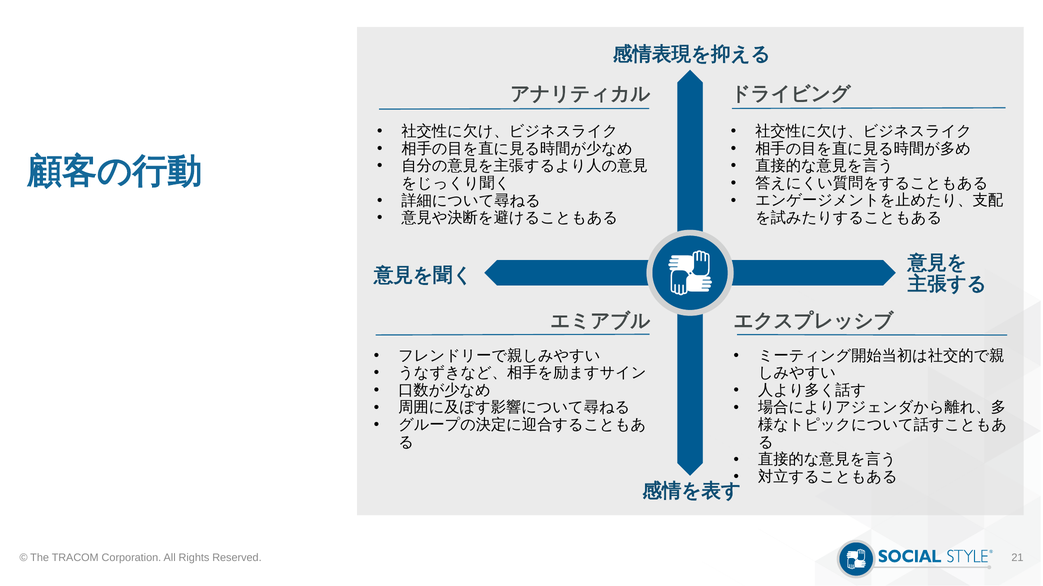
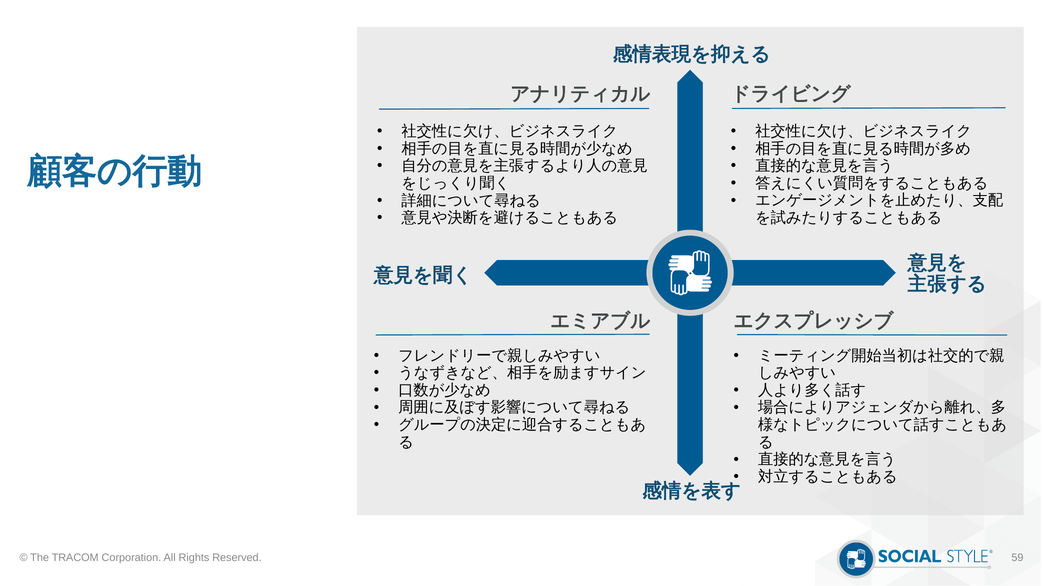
21: 21 -> 59
